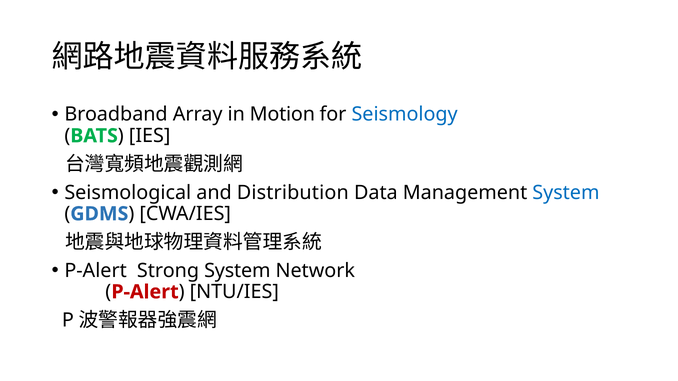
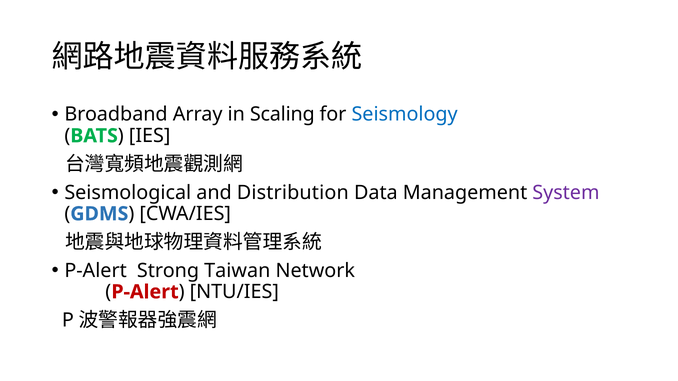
Motion: Motion -> Scaling
System at (566, 193) colour: blue -> purple
Strong System: System -> Taiwan
